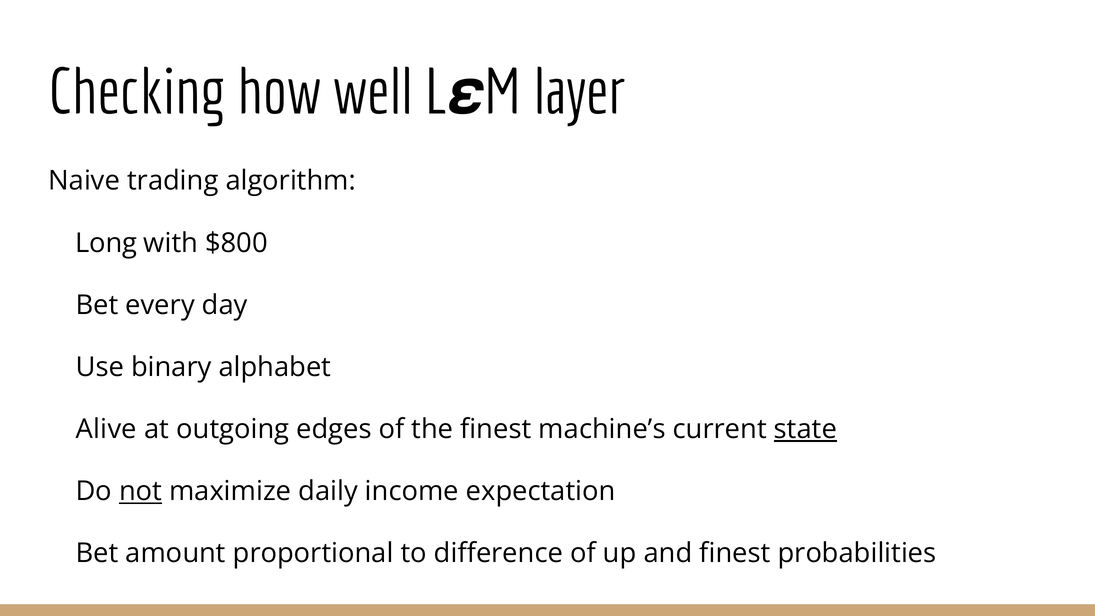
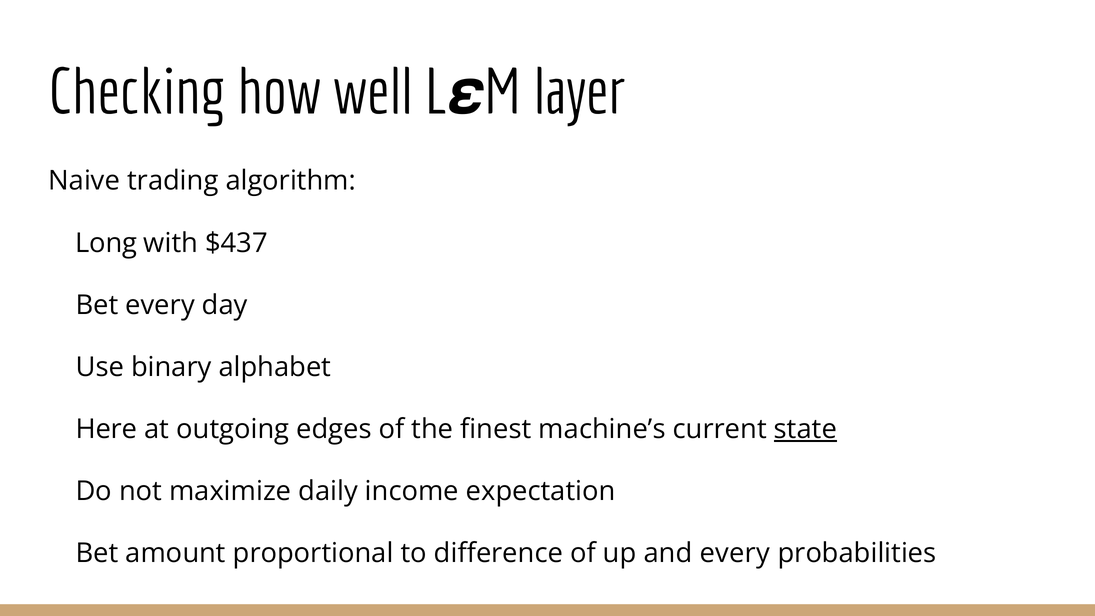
$800: $800 -> $437
Alive: Alive -> Here
not underline: present -> none
and finest: finest -> every
